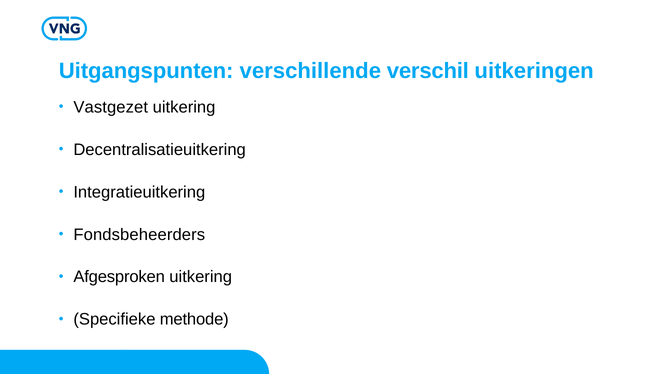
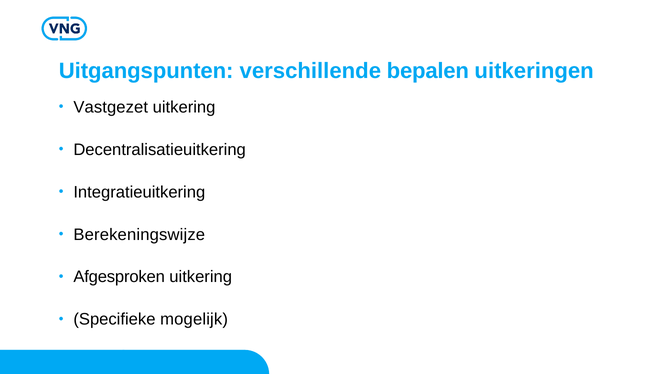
verschil: verschil -> bepalen
Fondsbeheerders: Fondsbeheerders -> Berekeningswijze
methode: methode -> mogelijk
